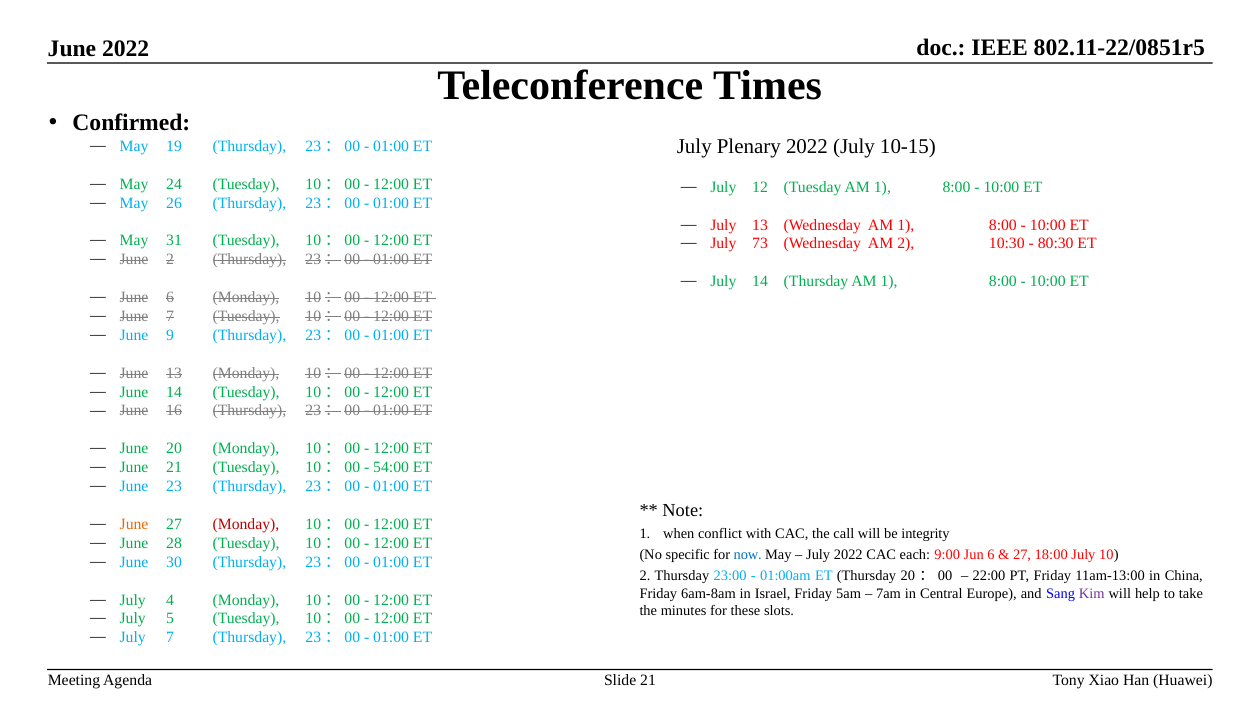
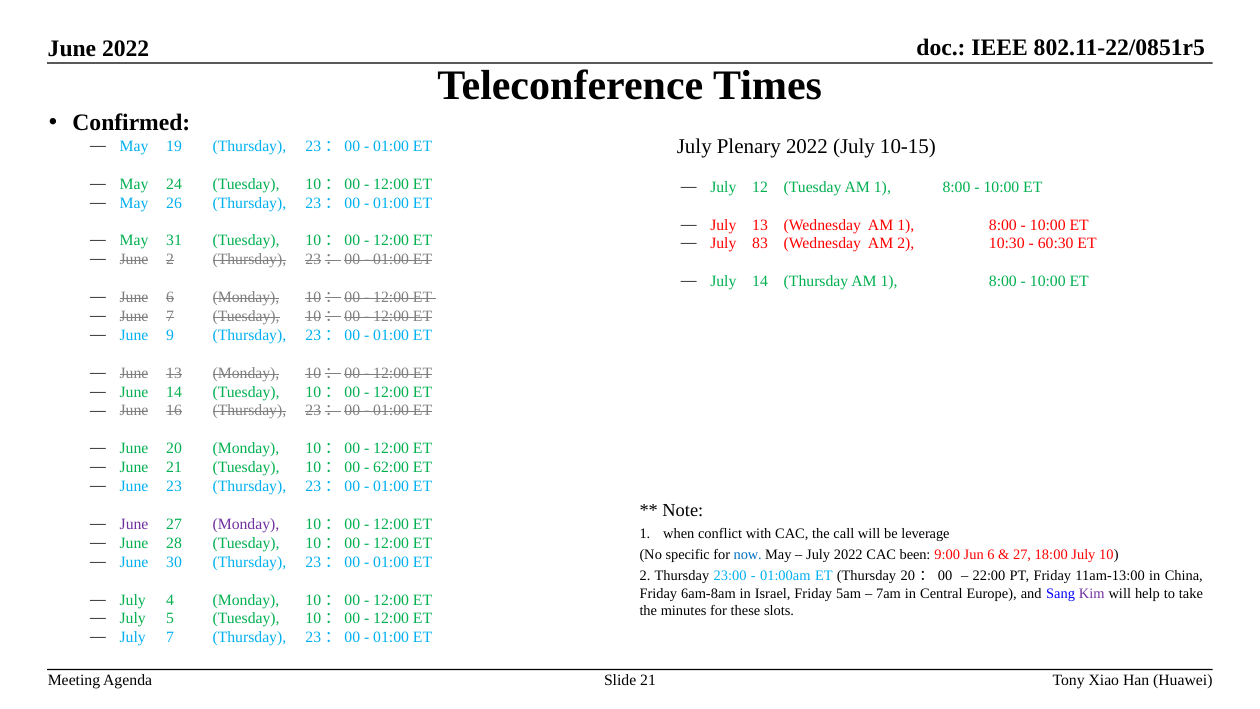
73: 73 -> 83
80:30: 80:30 -> 60:30
54:00: 54:00 -> 62:00
June at (134, 524) colour: orange -> purple
Monday at (246, 524) colour: red -> purple
integrity: integrity -> leverage
each: each -> been
